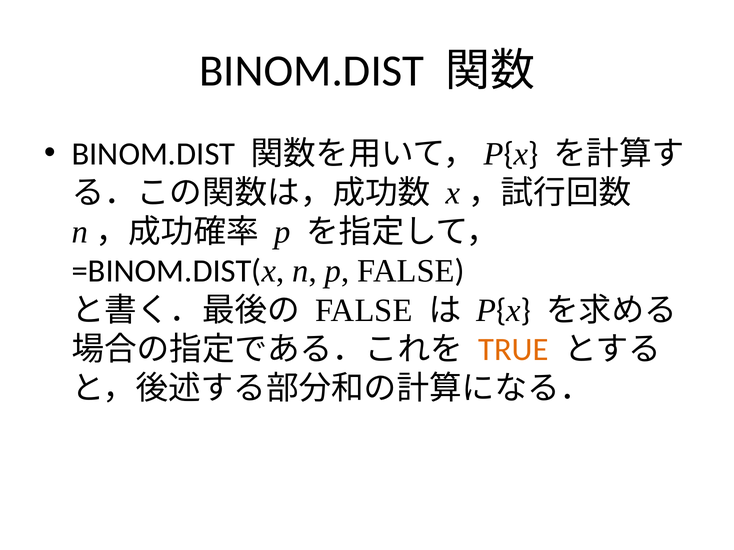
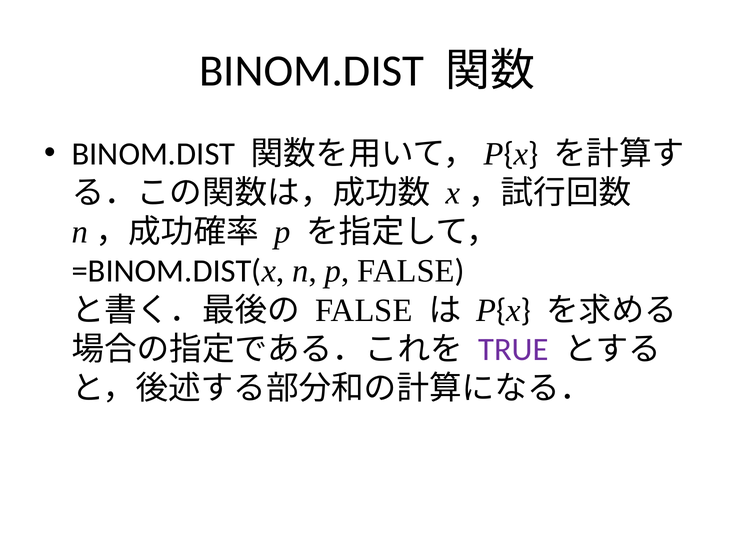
TRUE colour: orange -> purple
